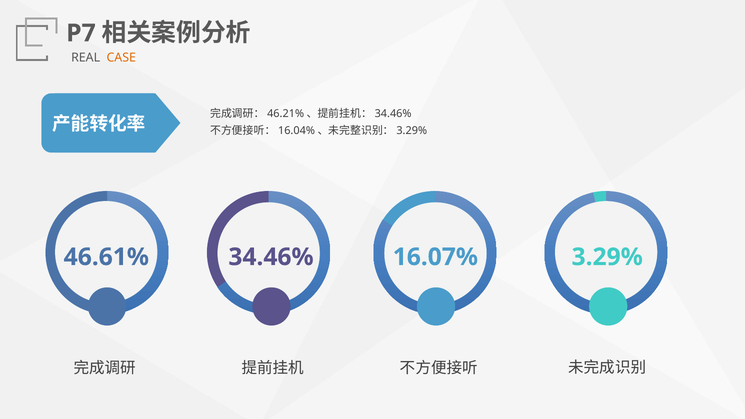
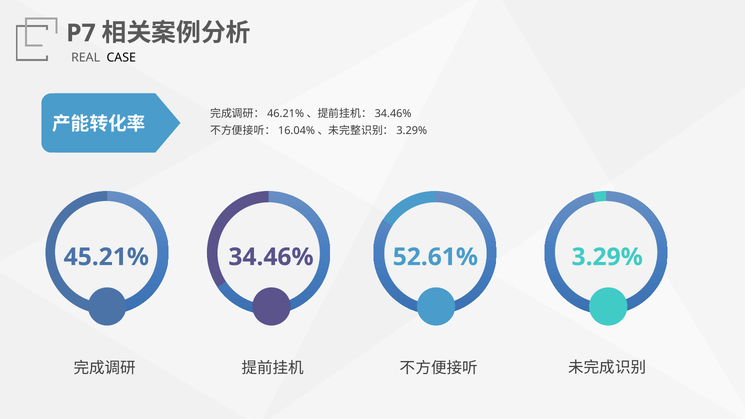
CASE colour: orange -> black
46.61%: 46.61% -> 45.21%
16.07%: 16.07% -> 52.61%
